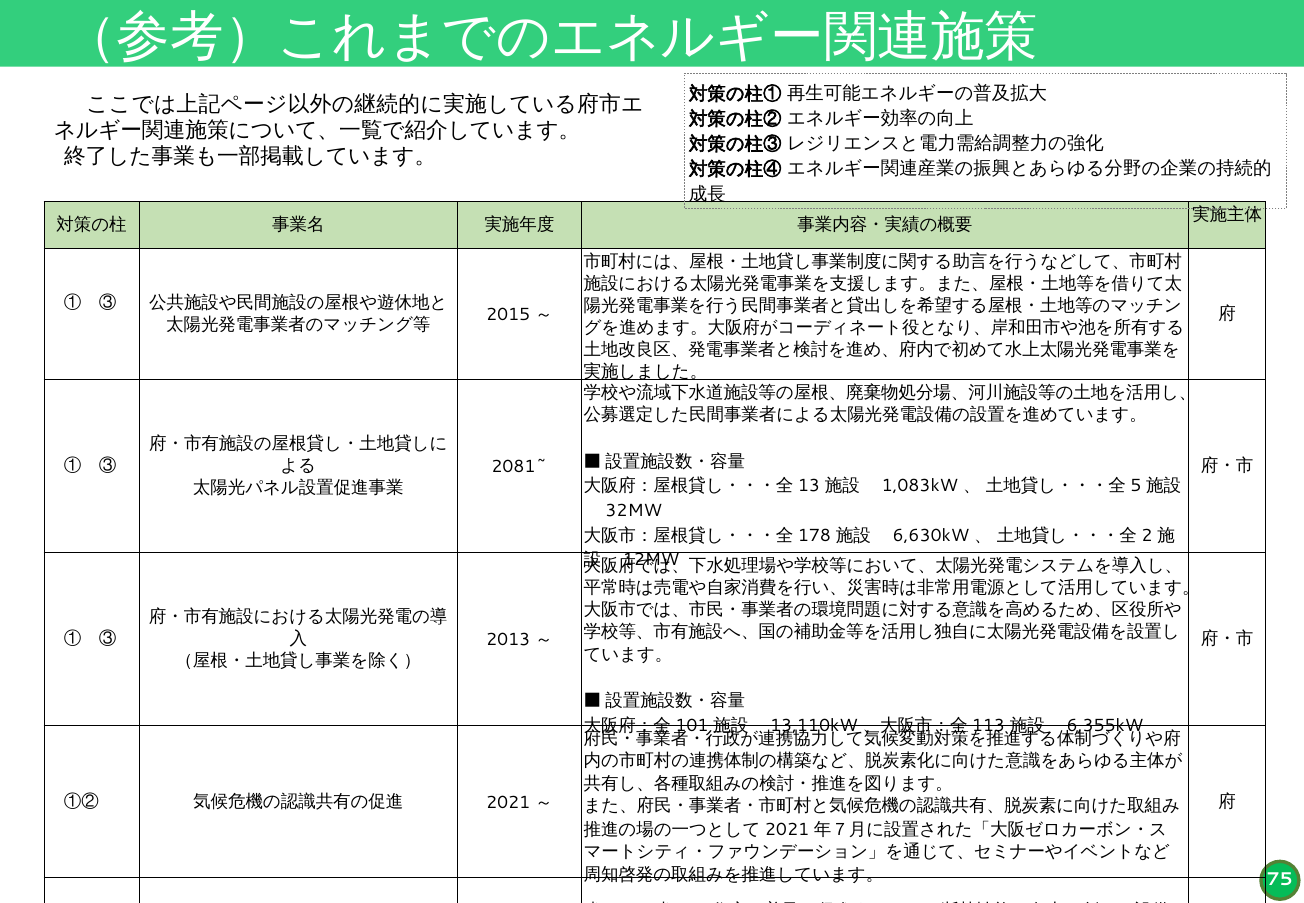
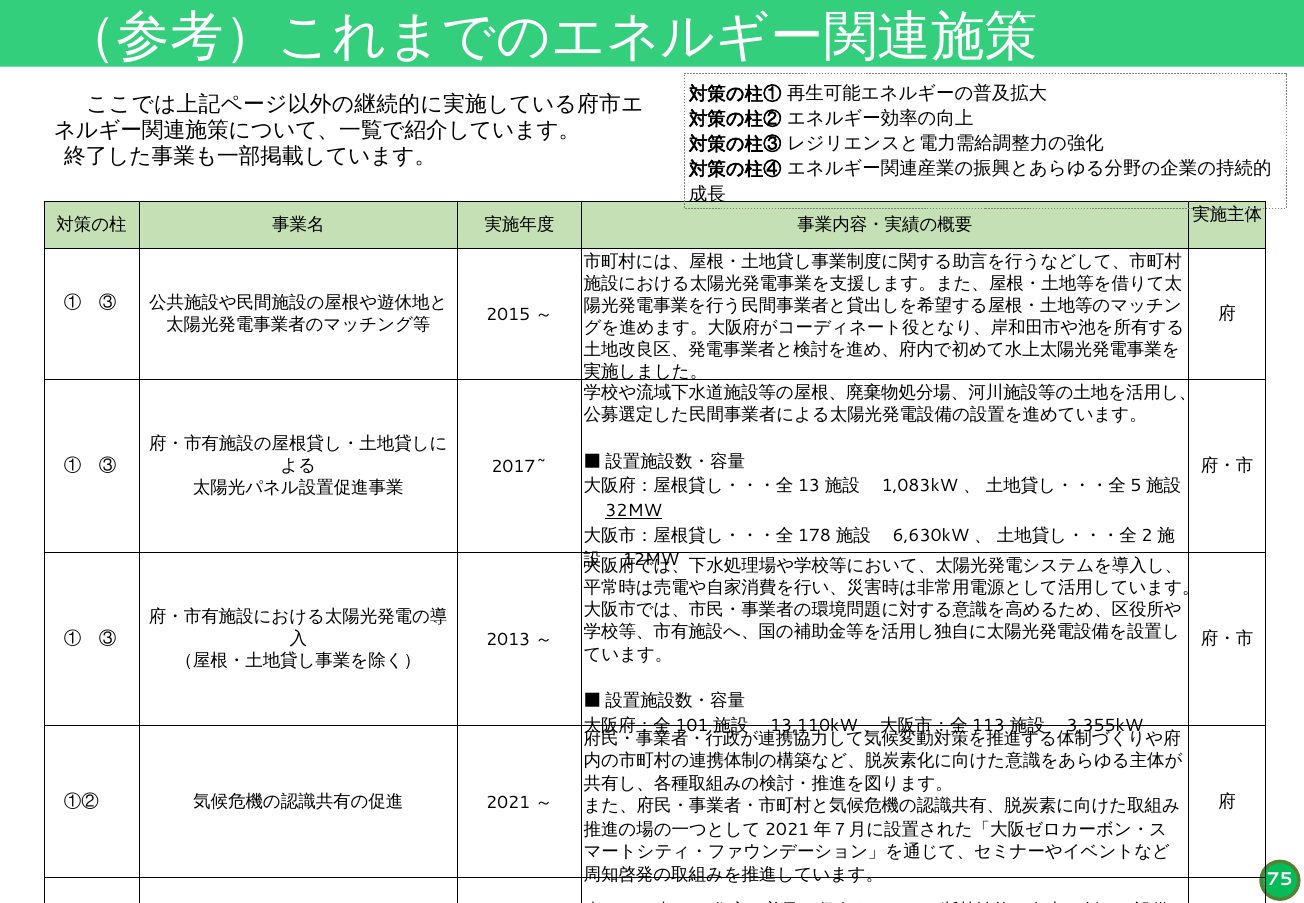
2081~: 2081~ -> 2017~
32MW underline: none -> present
6,355kW: 6,355kW -> 3,355kW
